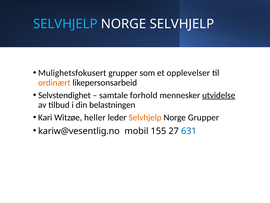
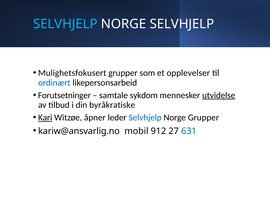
ordinært colour: orange -> blue
Selvstendighet: Selvstendighet -> Forutsetninger
forhold: forhold -> sykdom
belastningen: belastningen -> byråkratiske
Kari underline: none -> present
heller: heller -> åpner
Selvhjelp at (145, 117) colour: orange -> blue
kariw@vesentlig.no: kariw@vesentlig.no -> kariw@ansvarlig.no
155: 155 -> 912
